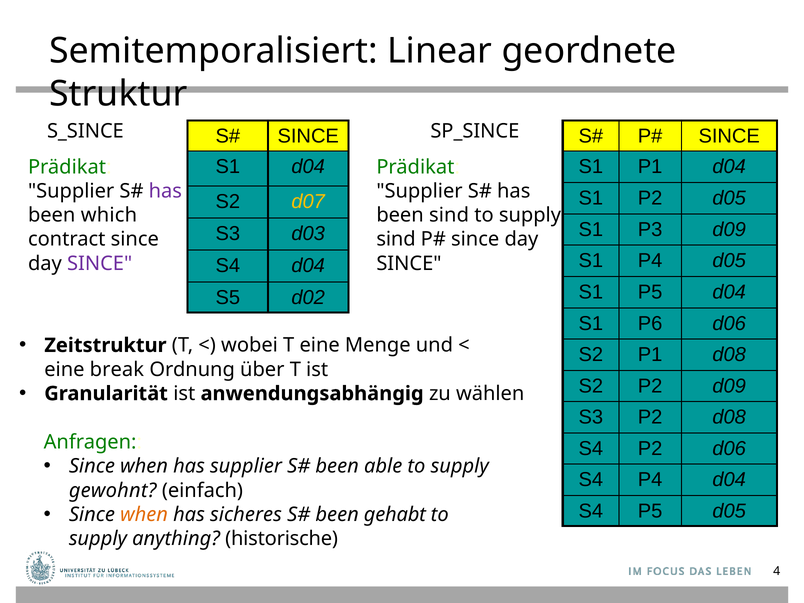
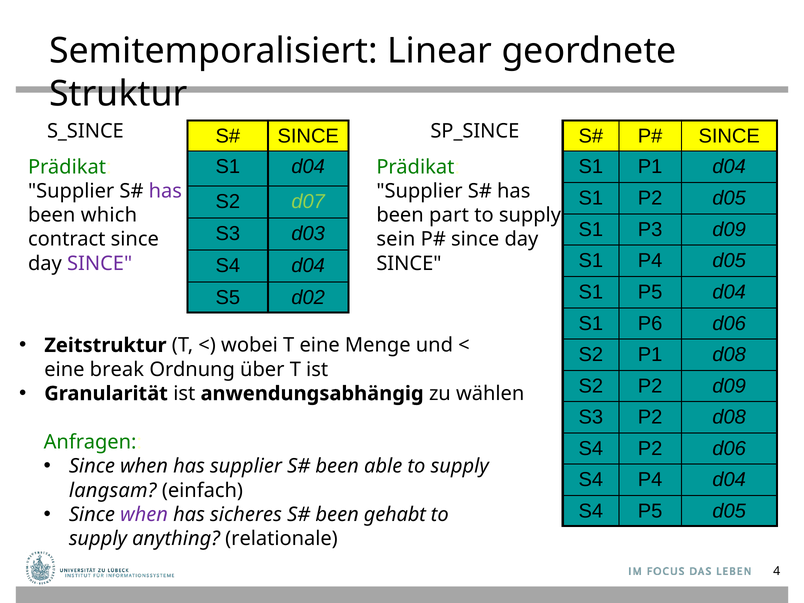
d07 colour: yellow -> light green
been sind: sind -> part
sind at (396, 239): sind -> sein
gewohnt: gewohnt -> langsam
when at (144, 515) colour: orange -> purple
historische: historische -> relationale
